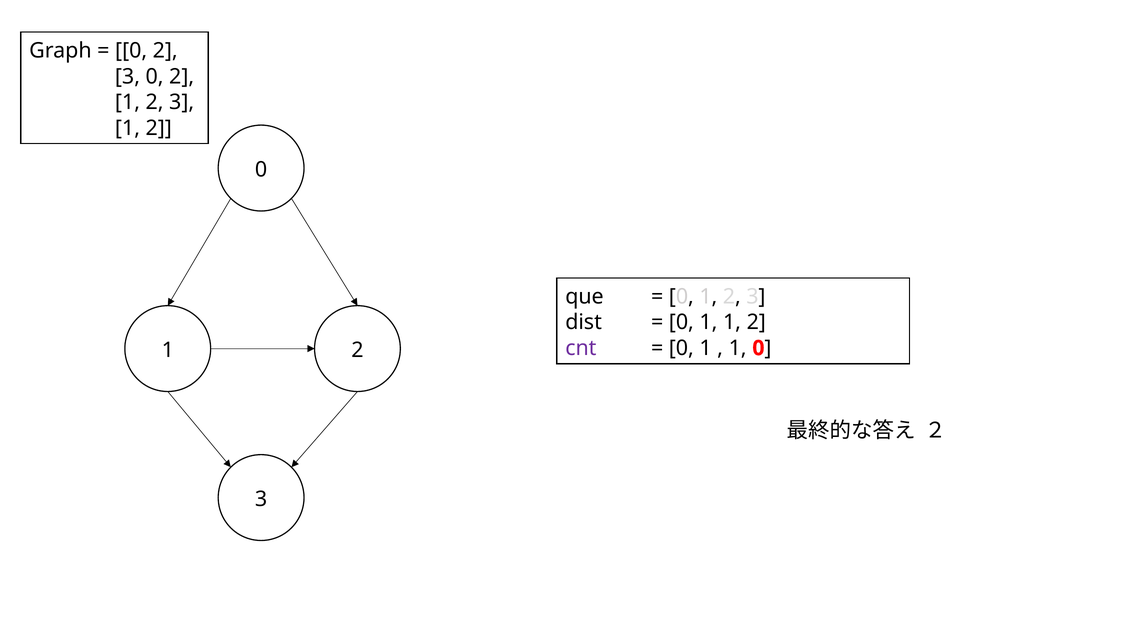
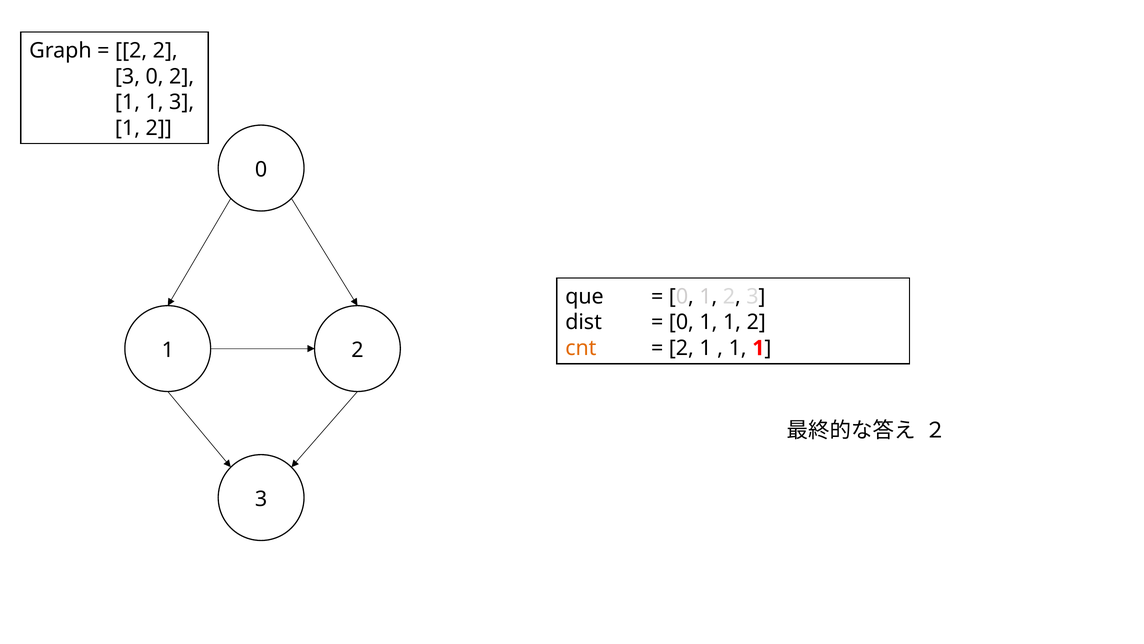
0 at (131, 51): 0 -> 2
2 at (155, 102): 2 -> 1
cnt colour: purple -> orange
0 at (681, 348): 0 -> 2
0 at (758, 348): 0 -> 1
